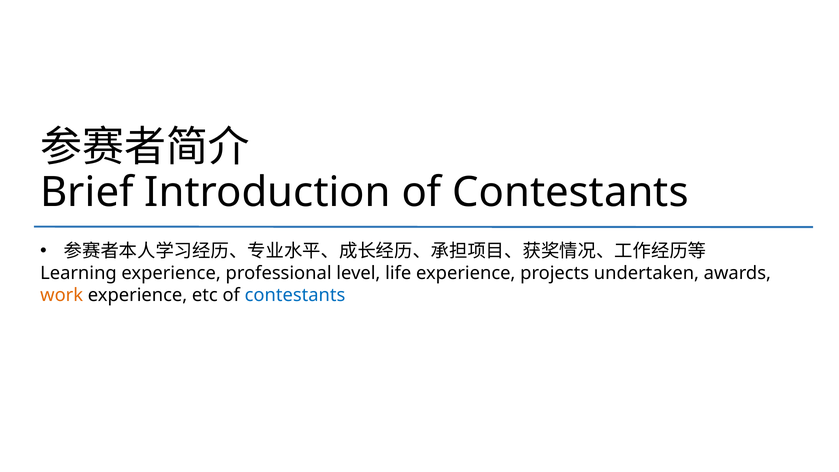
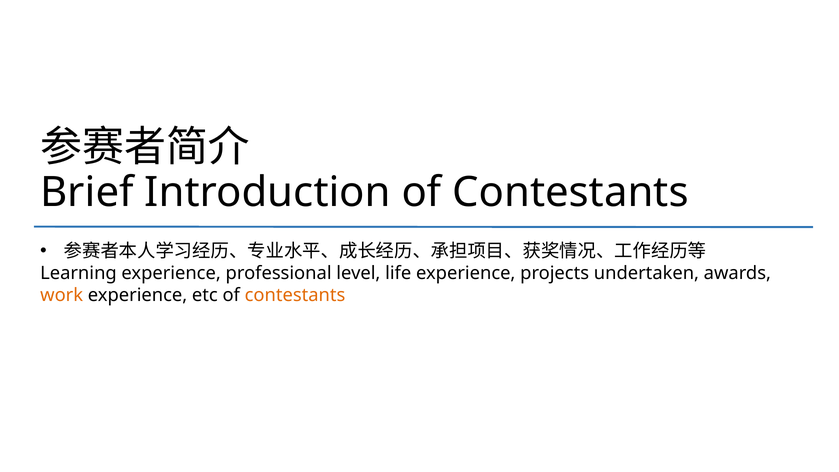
contestants at (295, 295) colour: blue -> orange
